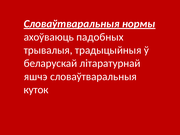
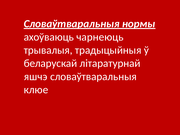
падобных: падобных -> чарнеюць
куток: куток -> клюе
